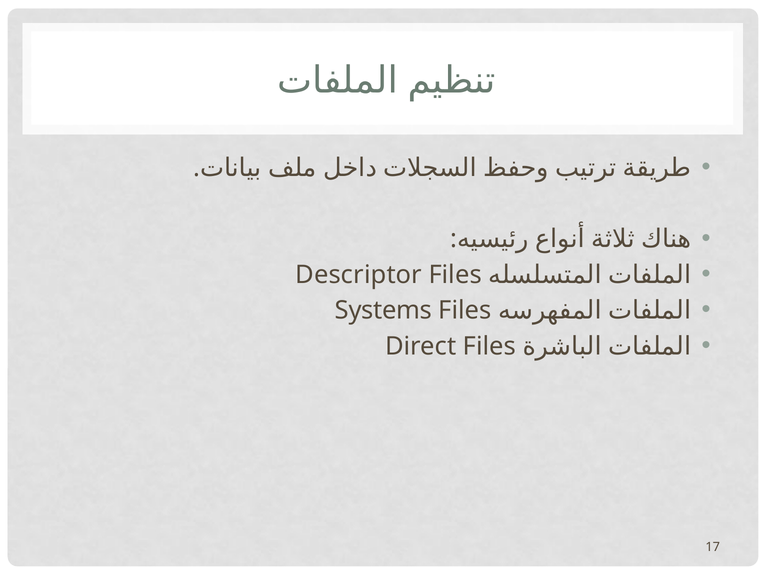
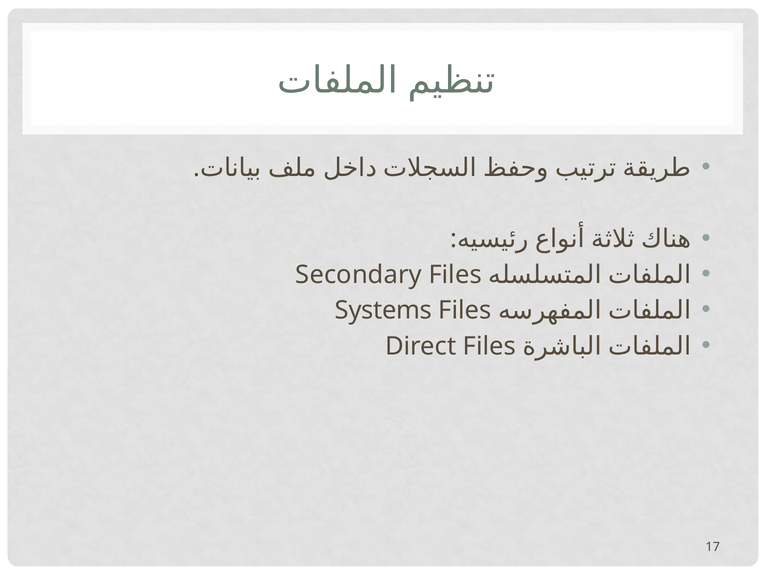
Descriptor: Descriptor -> Secondary
